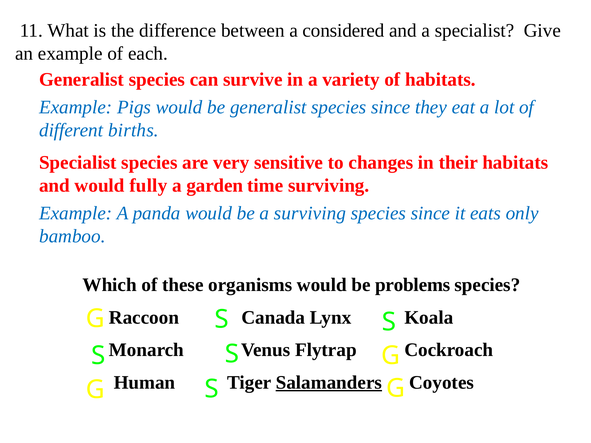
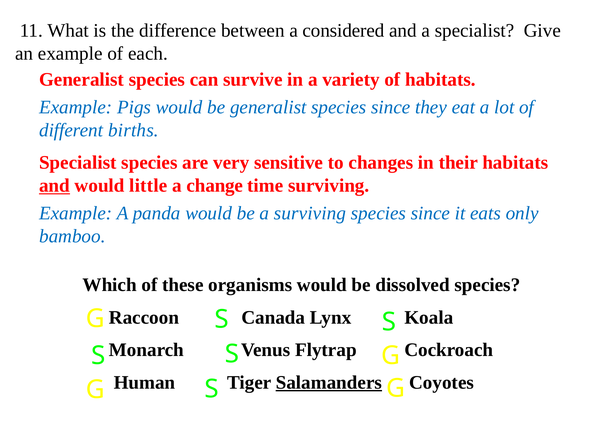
and at (54, 186) underline: none -> present
fully: fully -> little
garden: garden -> change
problems: problems -> dissolved
